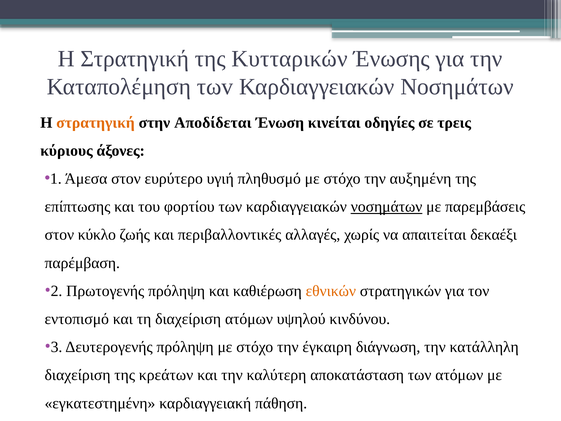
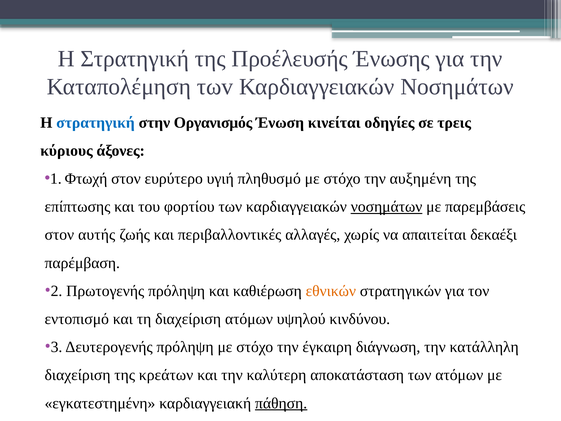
Κυτταρικών: Κυτταρικών -> Προέλευσής
στρατηγική at (96, 122) colour: orange -> blue
Αποδίδεται: Αποδίδεται -> Οργανισμός
Άμεσα: Άμεσα -> Φτωχή
κύκλο: κύκλο -> αυτής
πάθηση underline: none -> present
